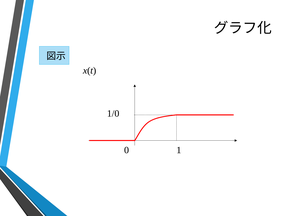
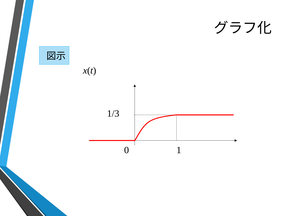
1/0: 1/0 -> 1/3
